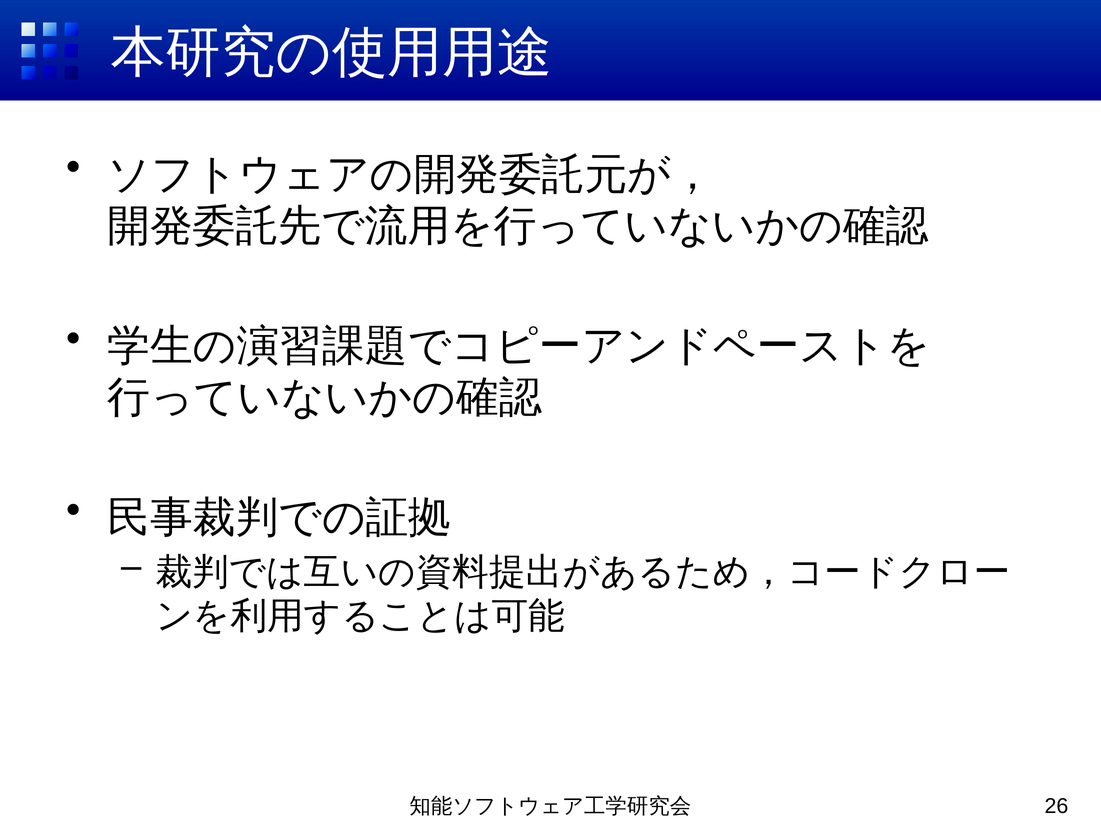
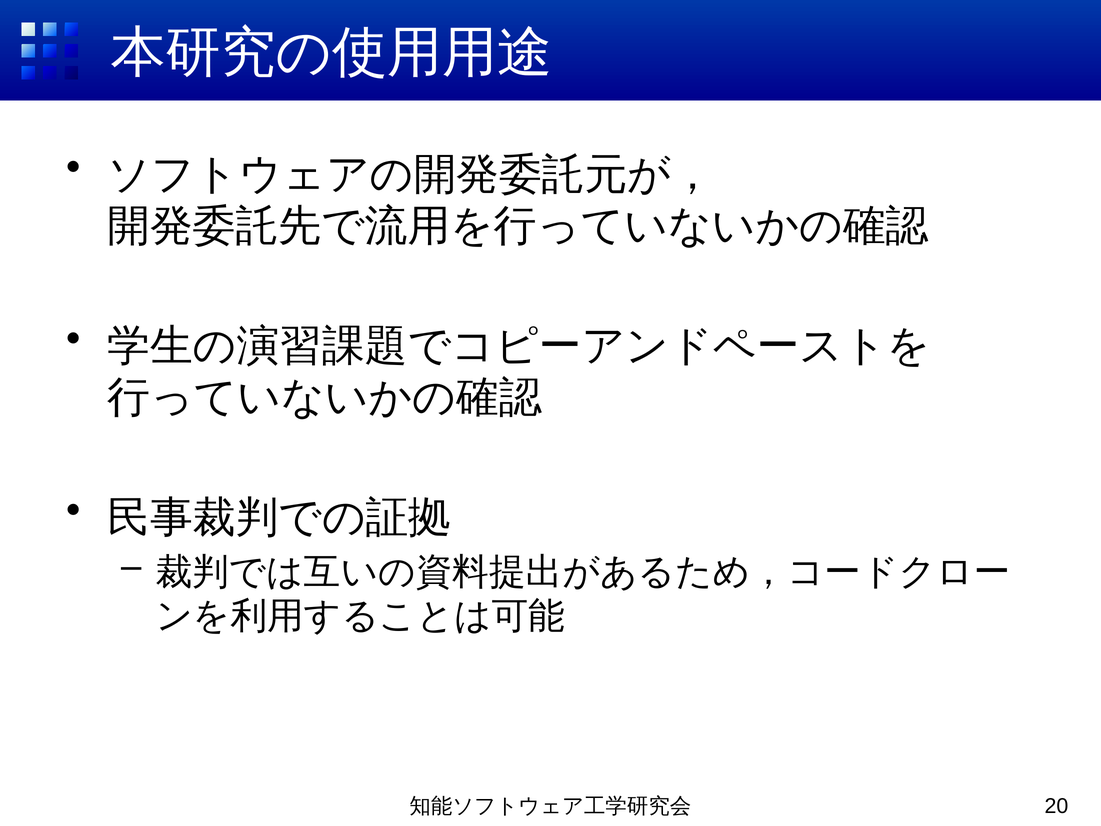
26: 26 -> 20
